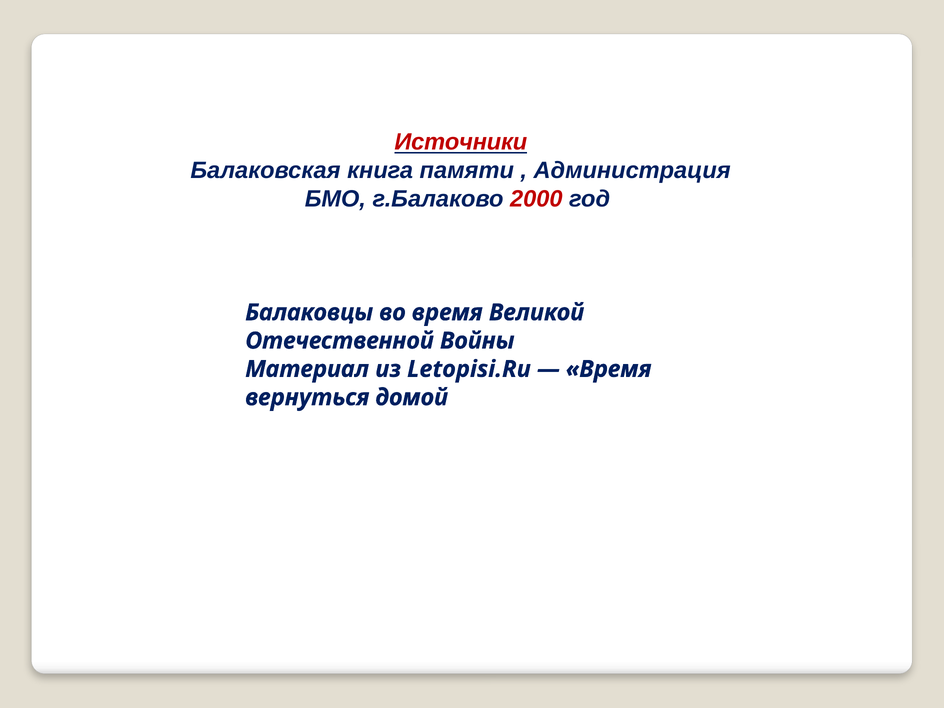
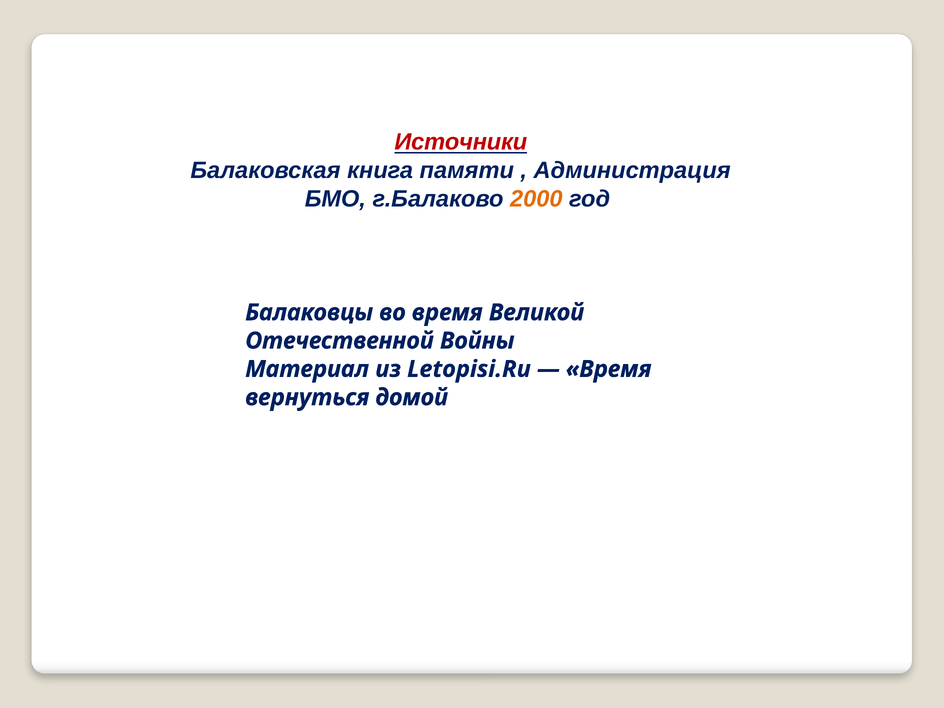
2000 colour: red -> orange
